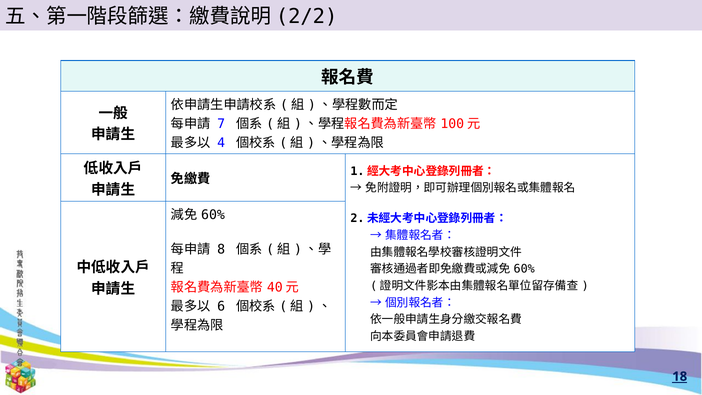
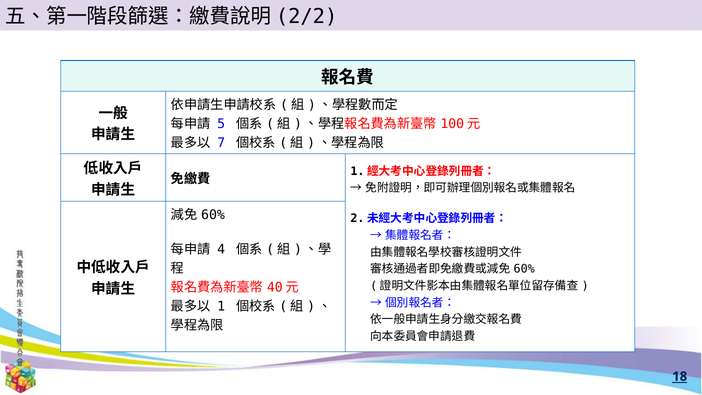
7: 7 -> 5
4: 4 -> 7
8: 8 -> 4
6: 6 -> 1
